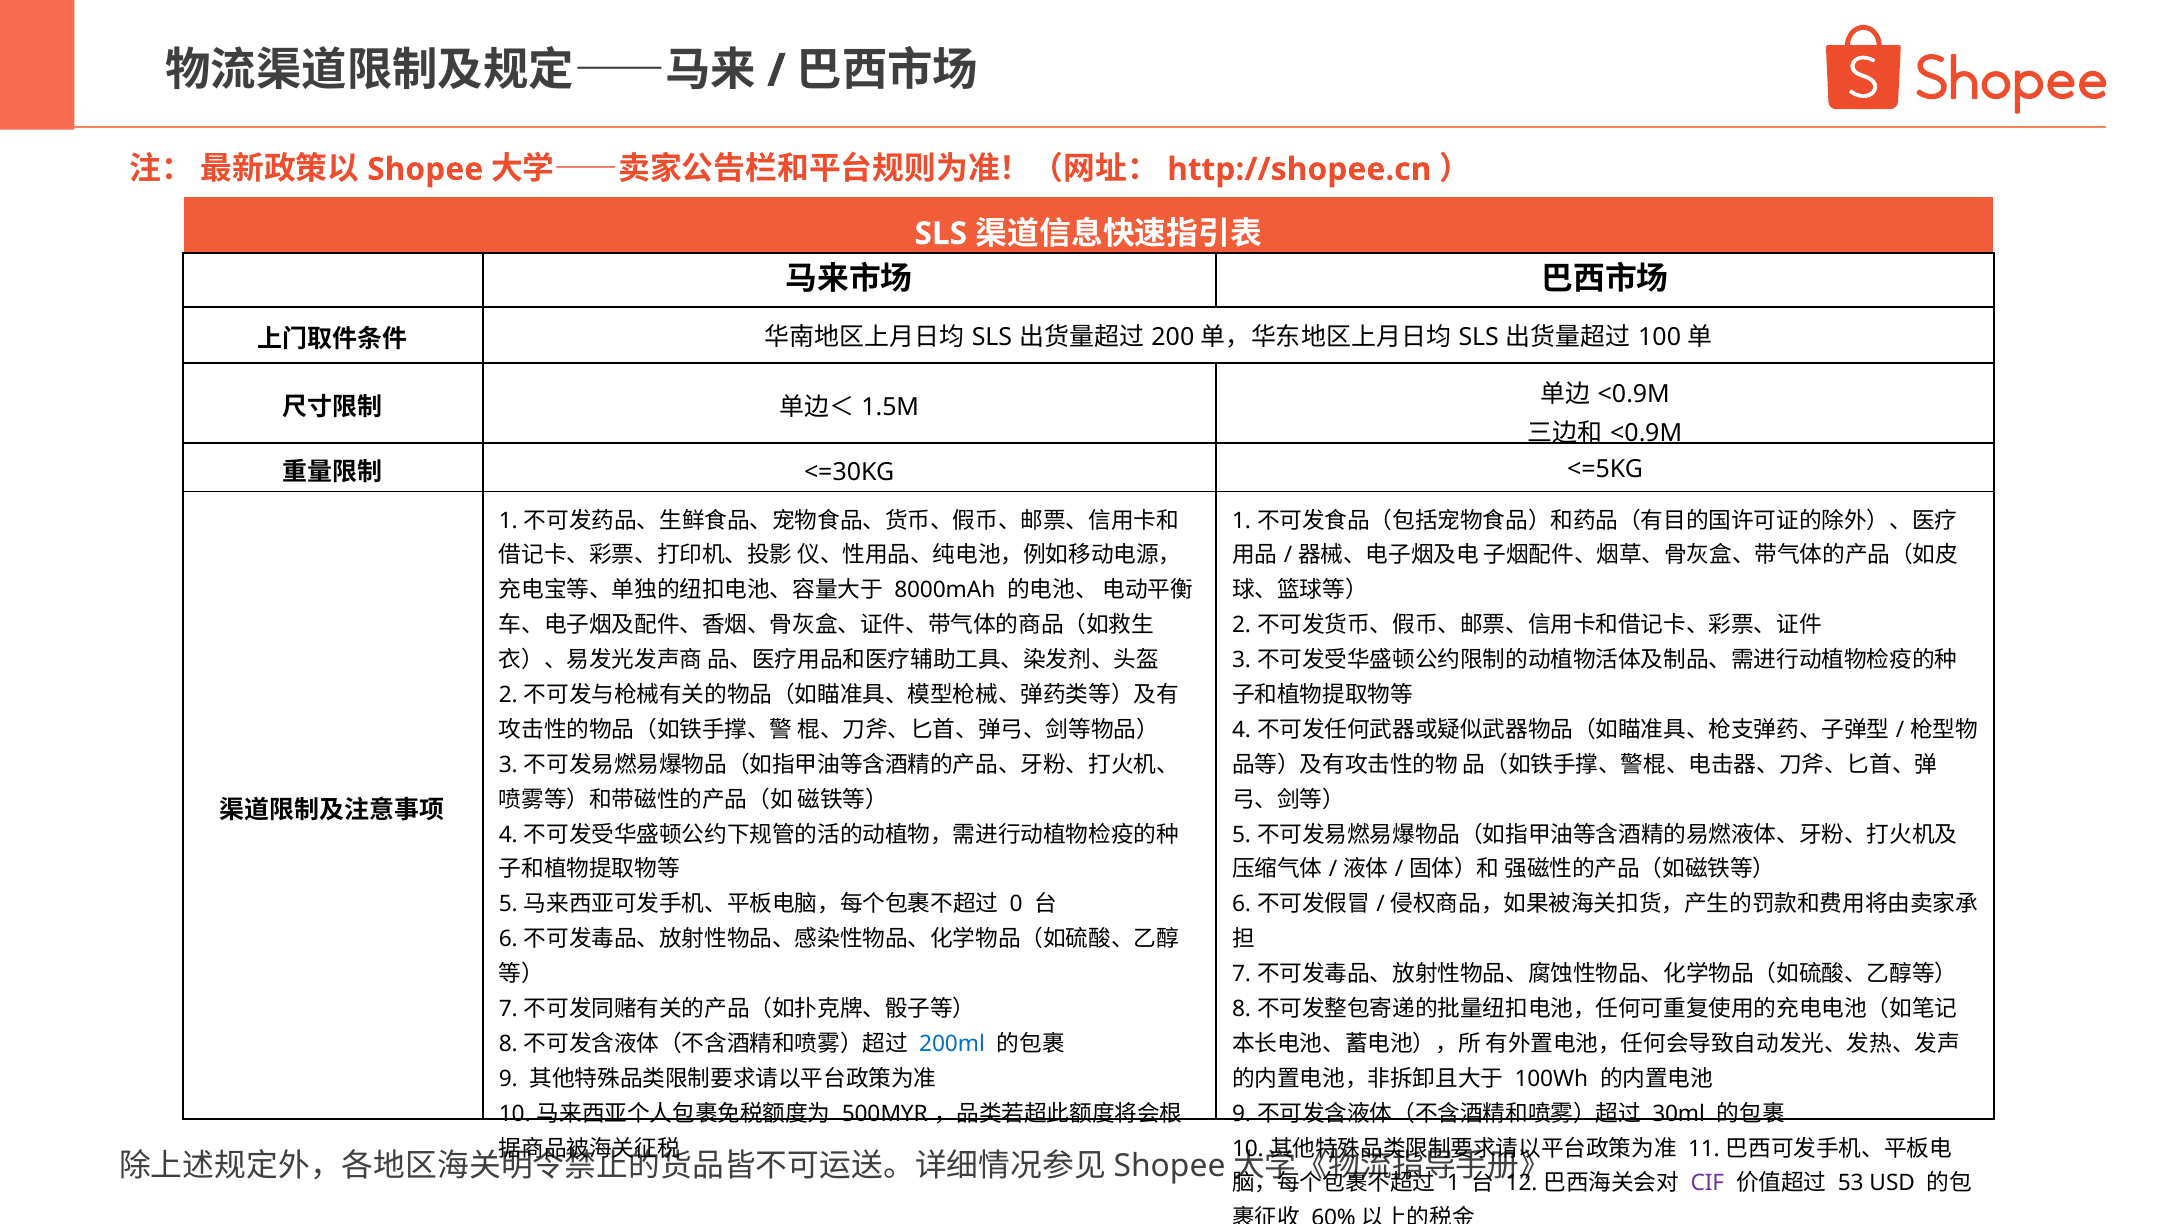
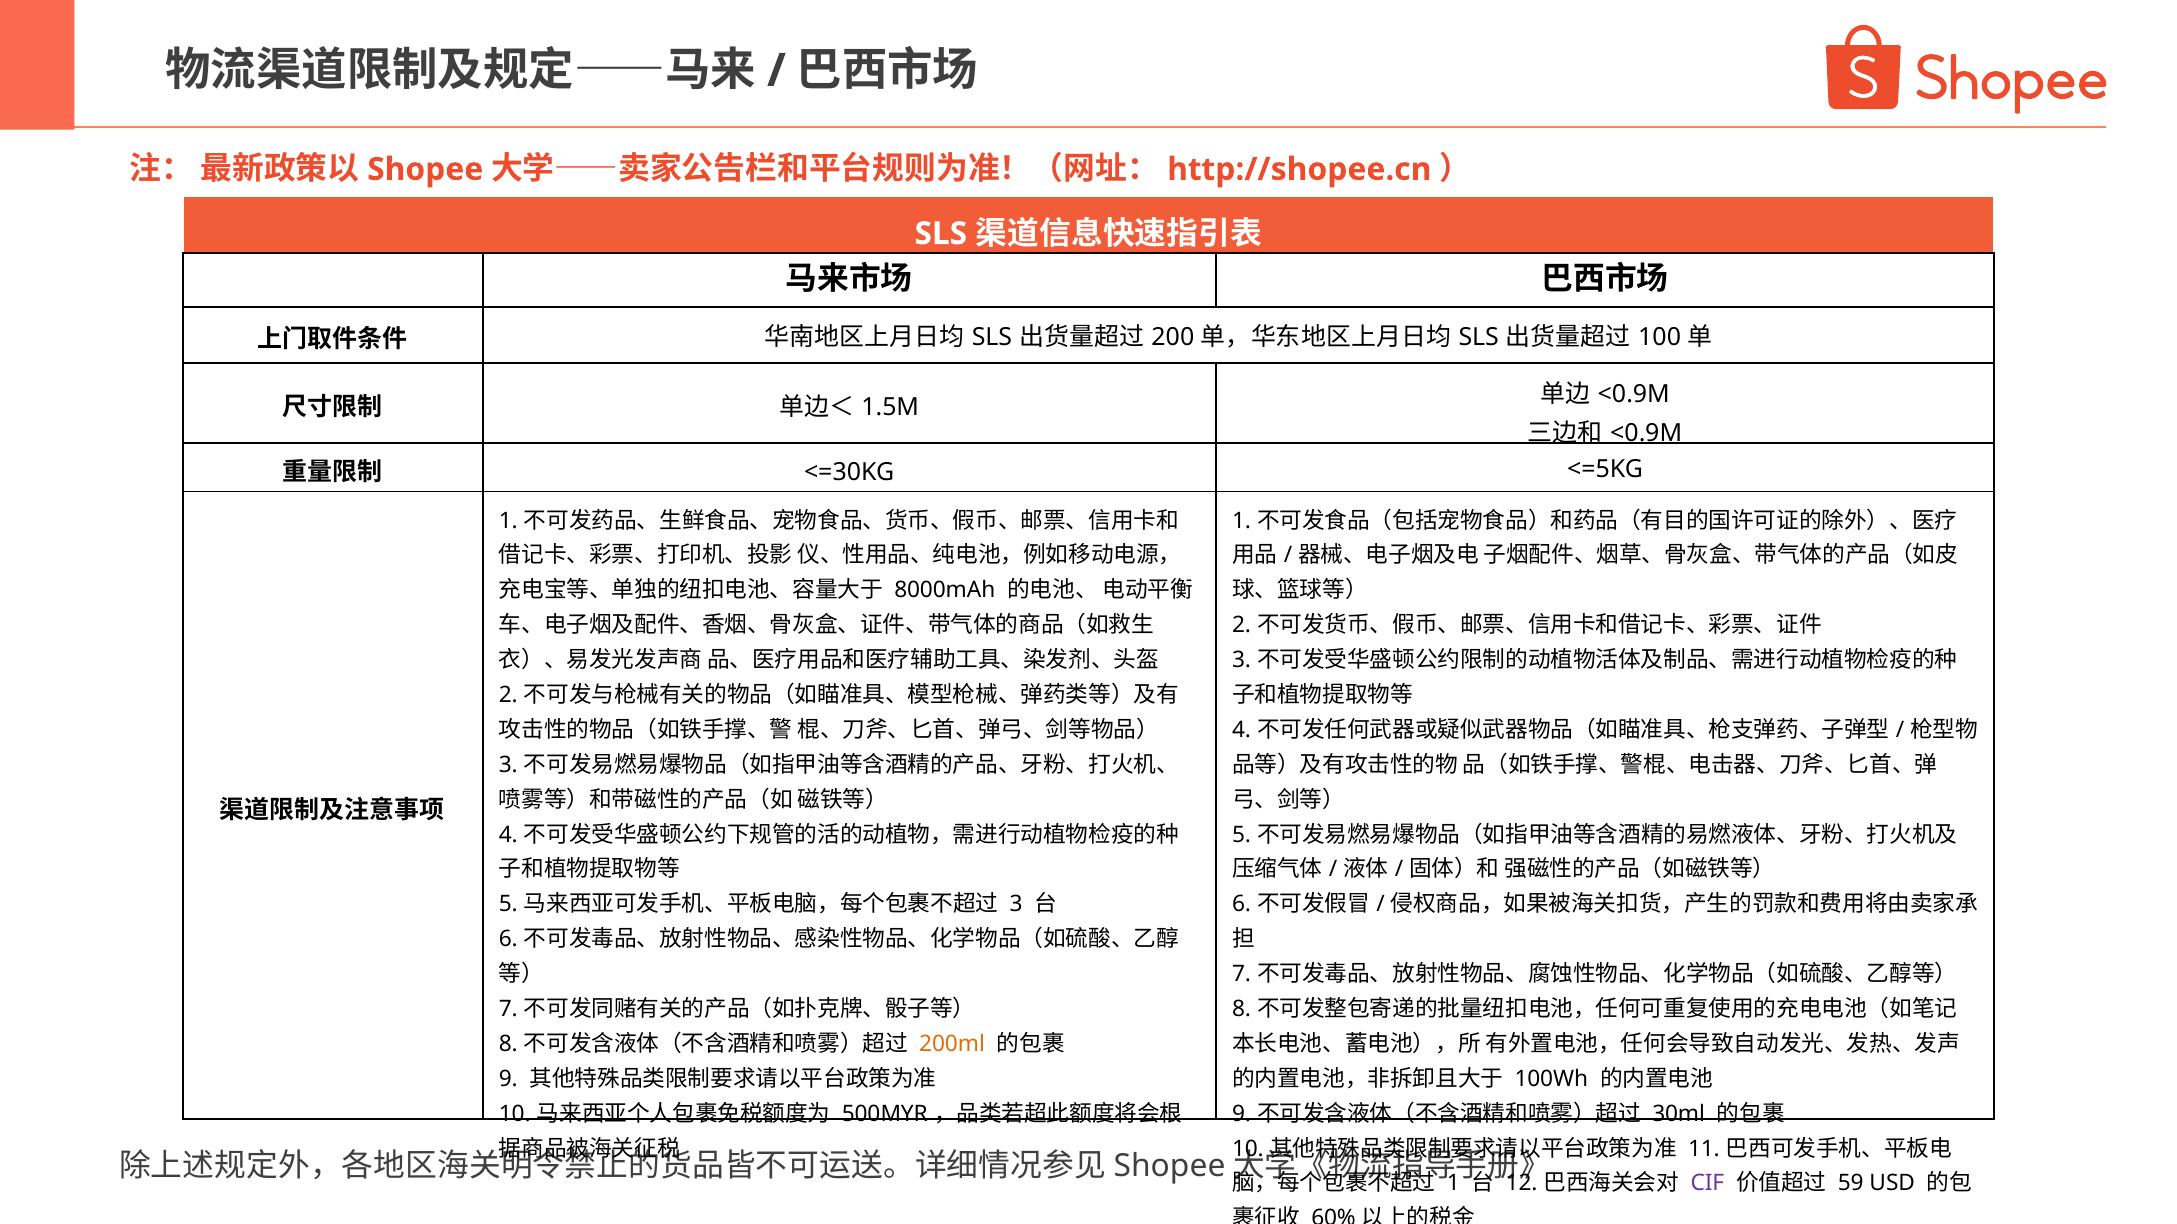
0 at (1016, 905): 0 -> 3
200ml colour: blue -> orange
53: 53 -> 59
